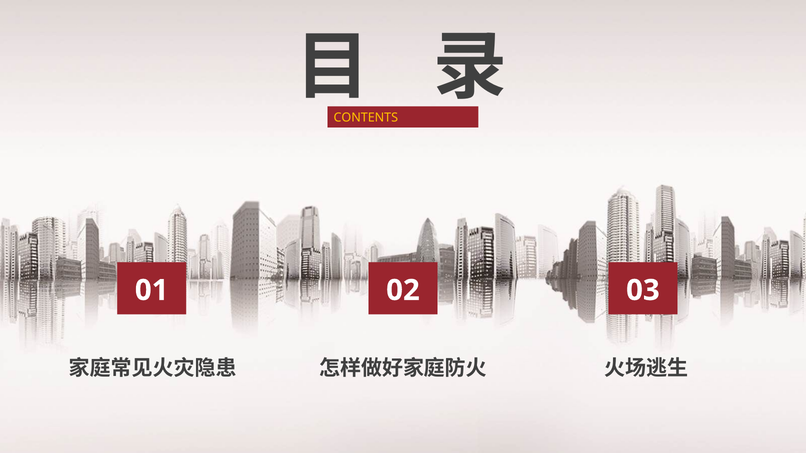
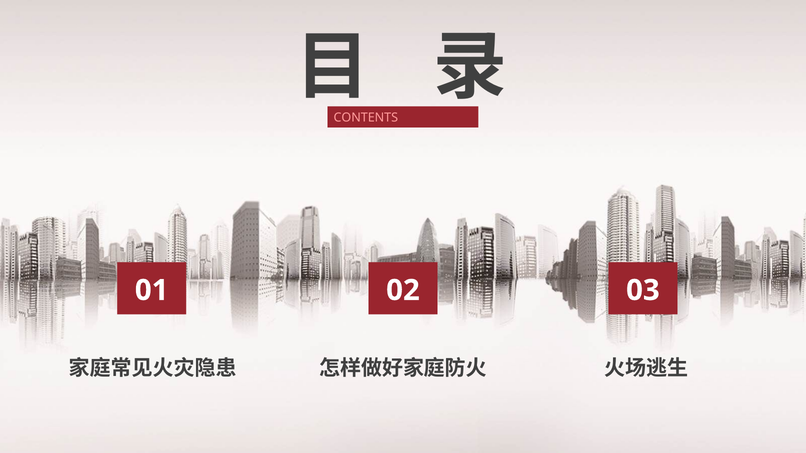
CONTENTS colour: yellow -> pink
